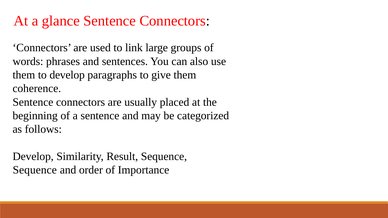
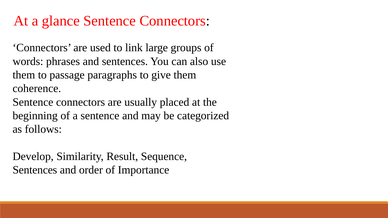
to develop: develop -> passage
Sequence at (35, 170): Sequence -> Sentences
